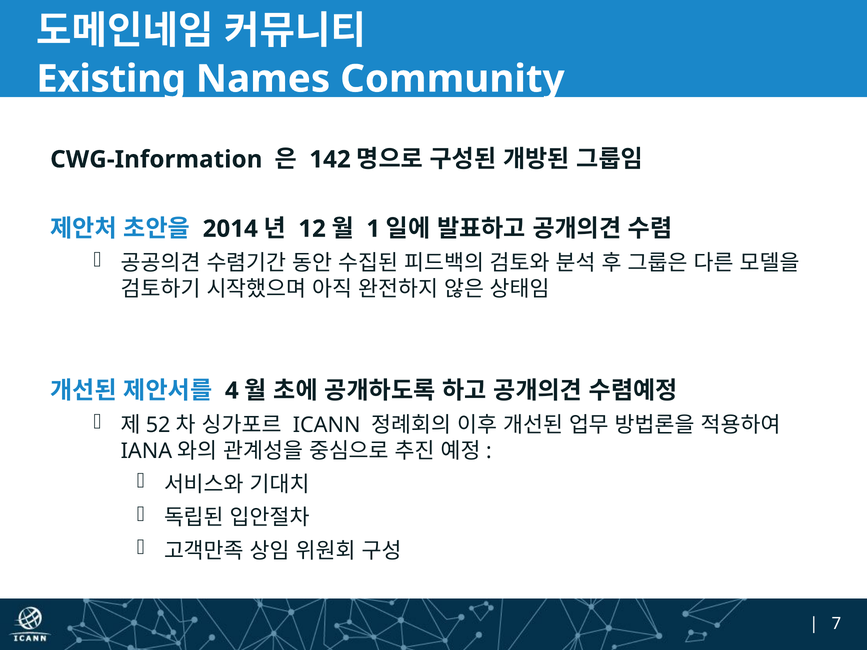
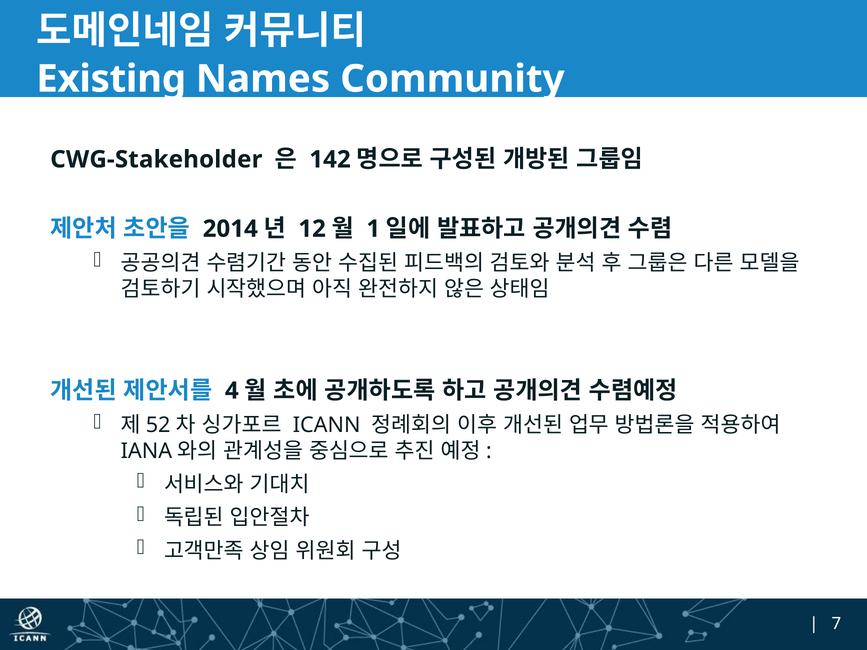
CWG-Information: CWG-Information -> CWG-Stakeholder
